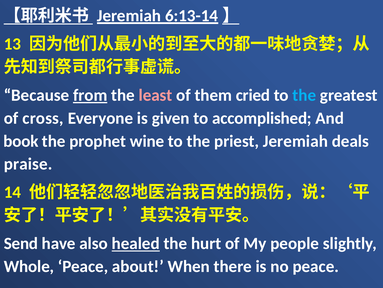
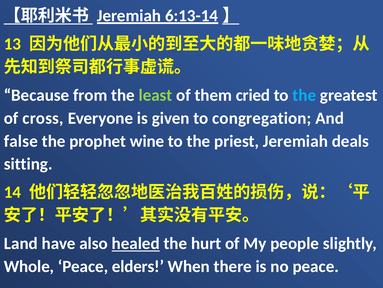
from underline: present -> none
least colour: pink -> light green
accomplished: accomplished -> congregation
book: book -> false
praise: praise -> sitting
Send: Send -> Land
about: about -> elders
